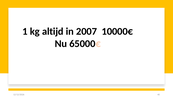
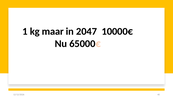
altijd: altijd -> maar
2007: 2007 -> 2047
